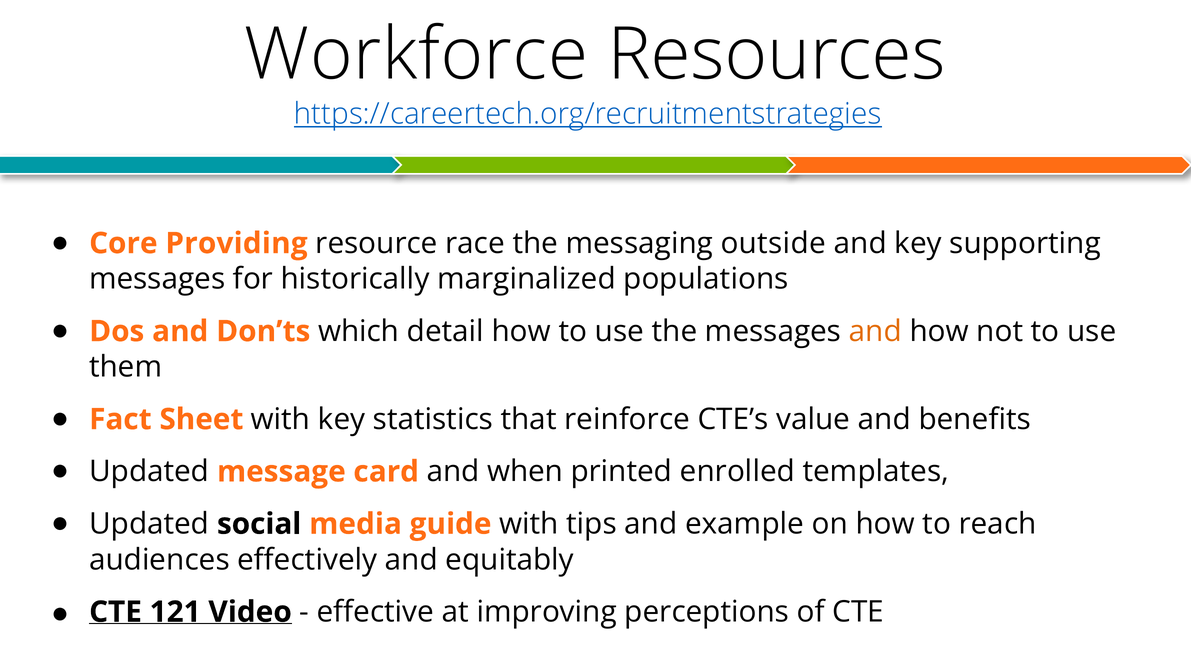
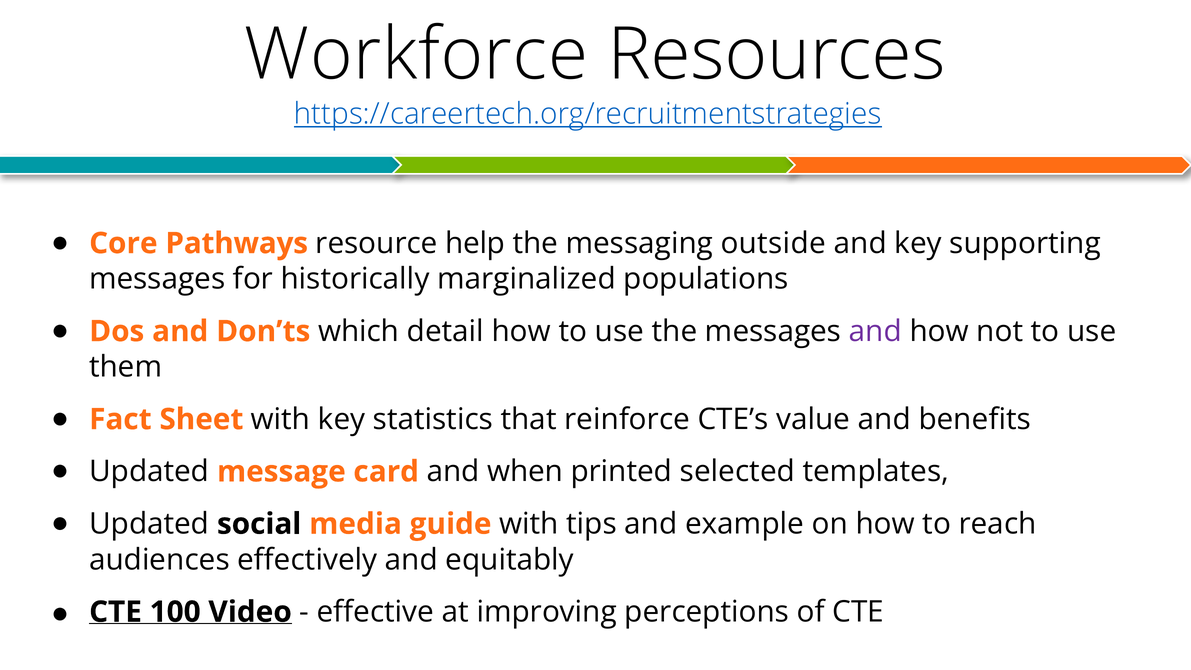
Providing: Providing -> Pathways
race: race -> help
and at (875, 331) colour: orange -> purple
enrolled: enrolled -> selected
121: 121 -> 100
